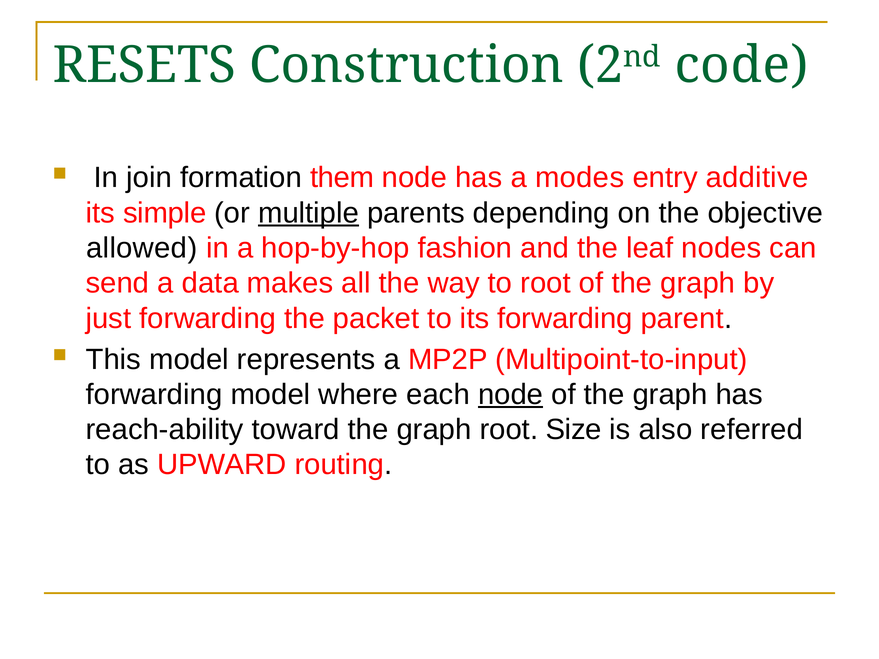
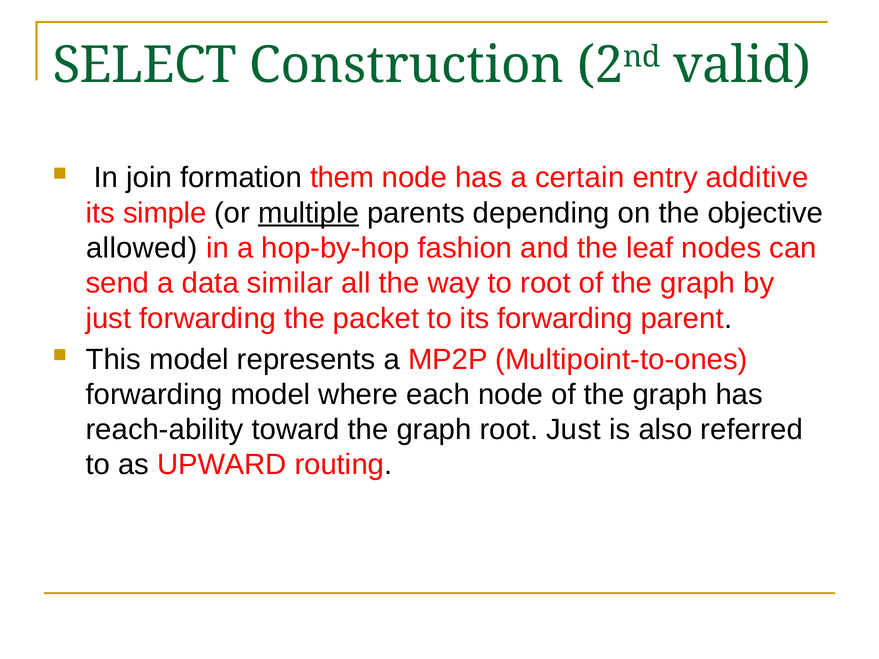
RESETS: RESETS -> SELECT
code: code -> valid
modes: modes -> certain
makes: makes -> similar
Multipoint-to-input: Multipoint-to-input -> Multipoint-to-ones
node at (511, 395) underline: present -> none
root Size: Size -> Just
